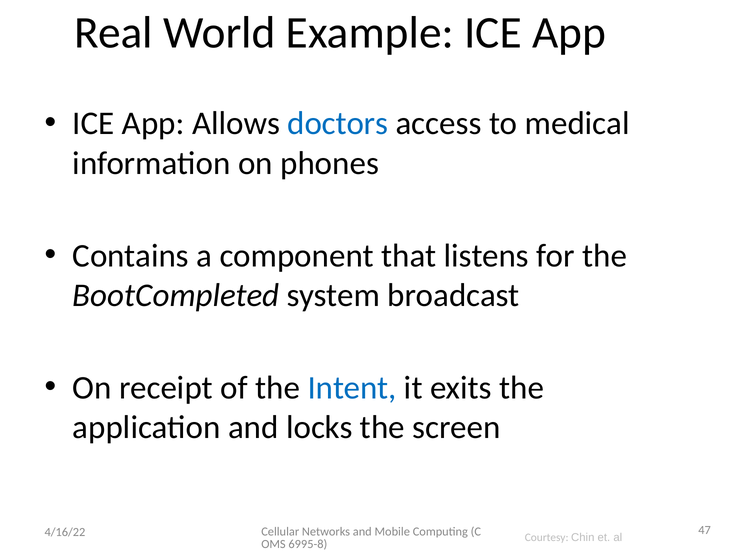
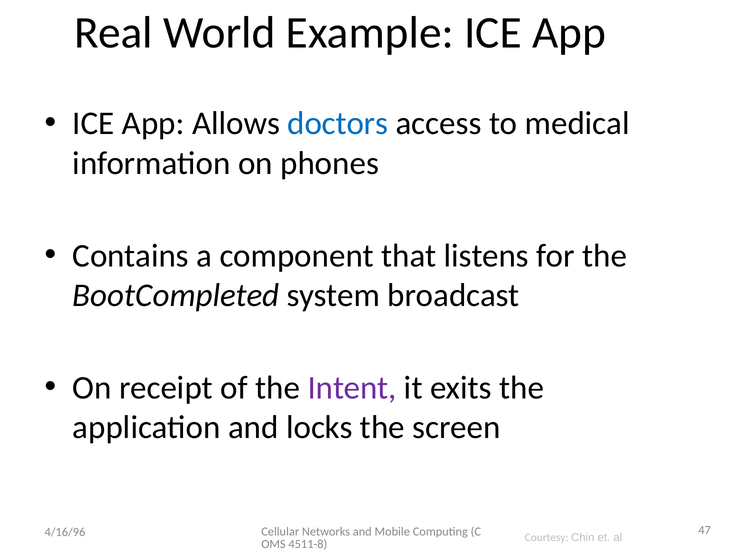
Intent colour: blue -> purple
4/16/22: 4/16/22 -> 4/16/96
6995-8: 6995-8 -> 4511-8
